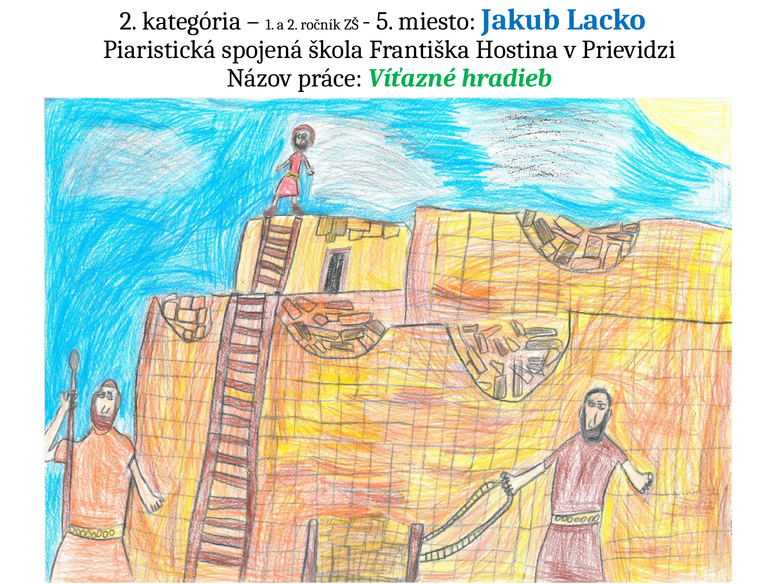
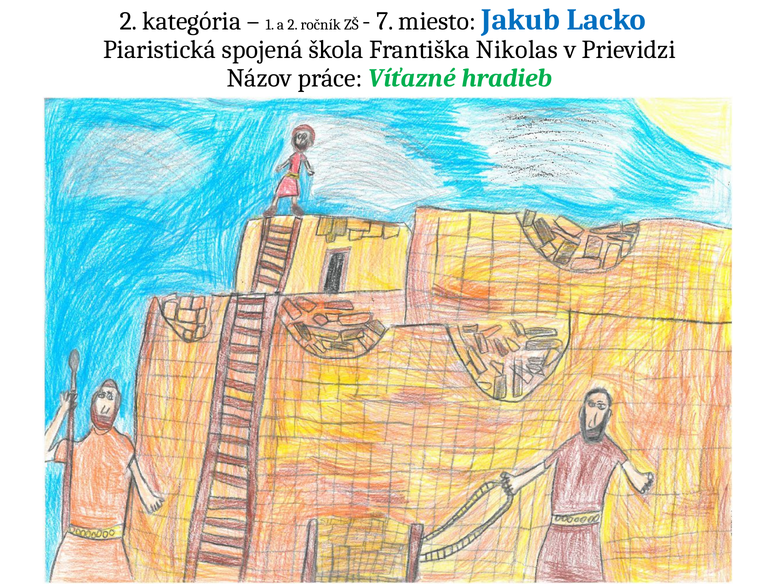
5: 5 -> 7
Hostina: Hostina -> Nikolas
